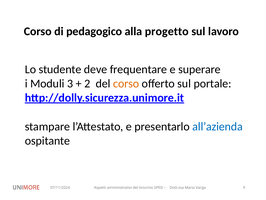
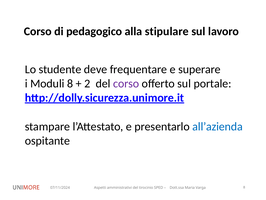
progetto: progetto -> stipulare
Moduli 3: 3 -> 8
corso at (126, 83) colour: orange -> purple
